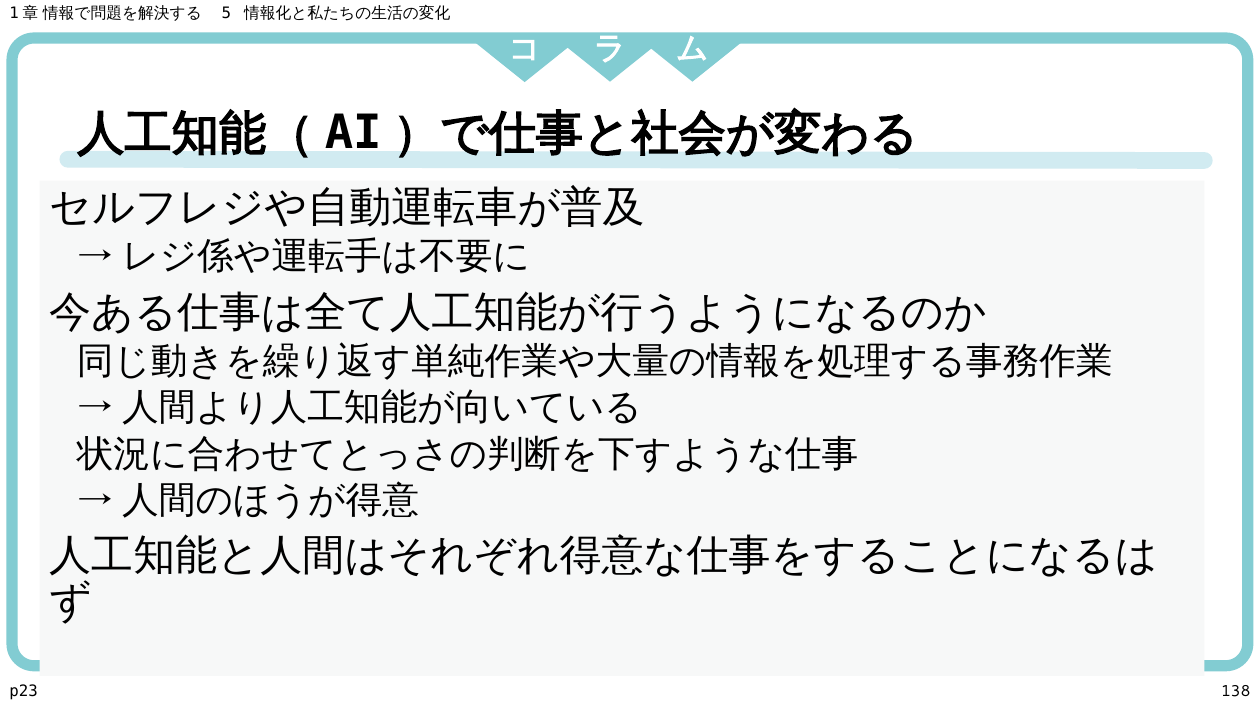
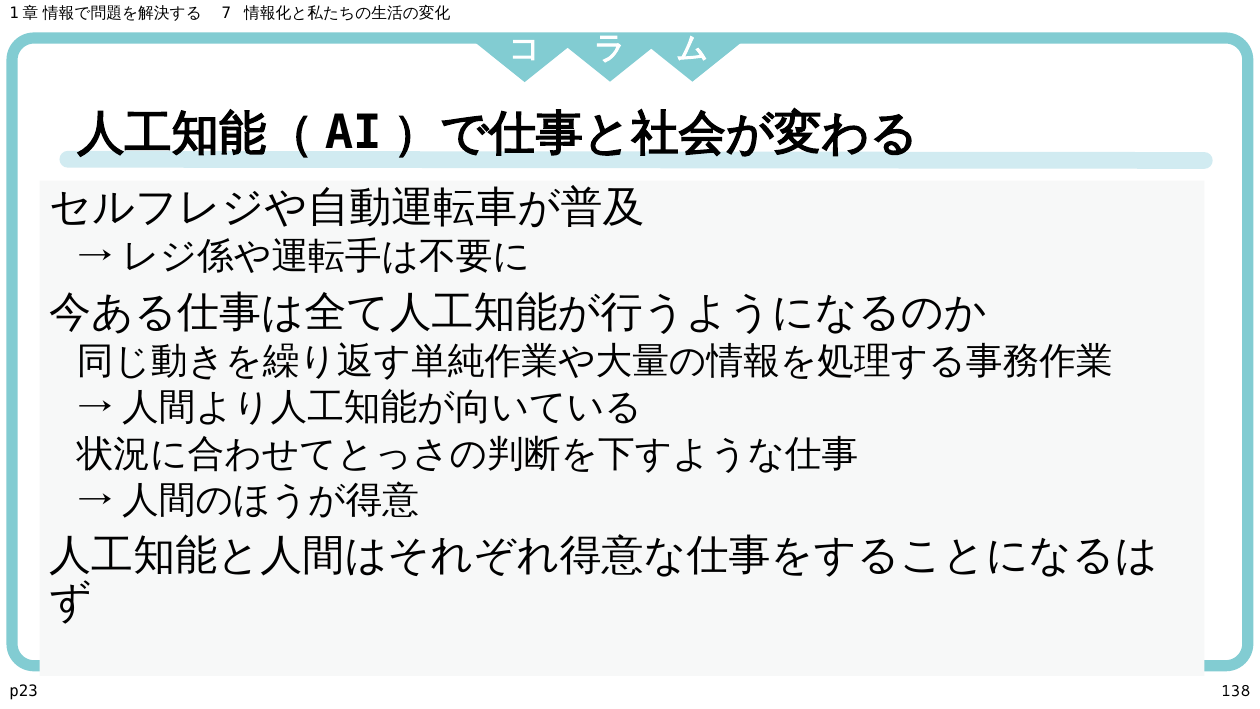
5: 5 -> 7
